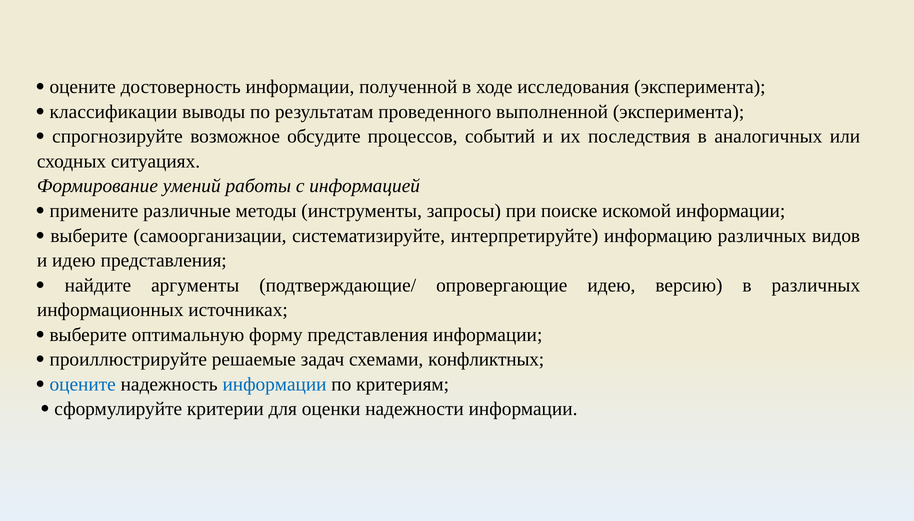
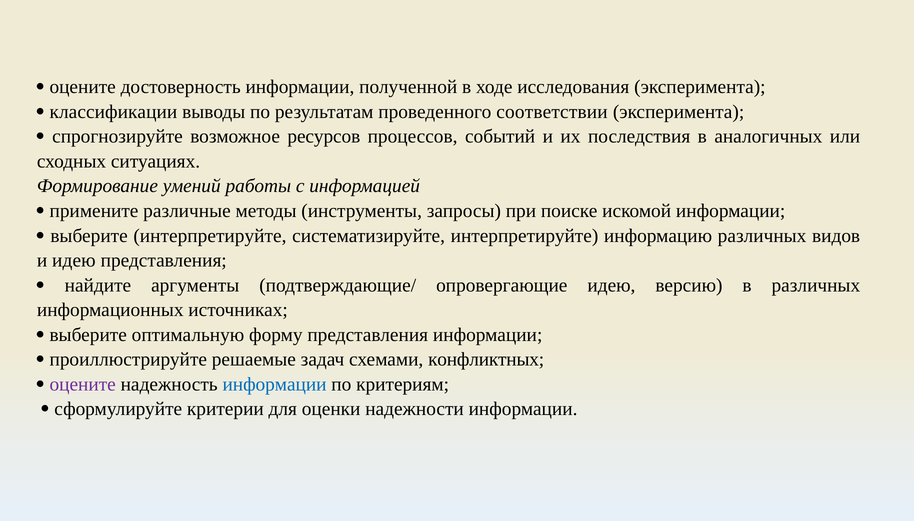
выполненной: выполненной -> соответствии
обсудите: обсудите -> ресурсов
выберите самоорганизации: самоорганизации -> интерпретируйте
оцените at (83, 384) colour: blue -> purple
